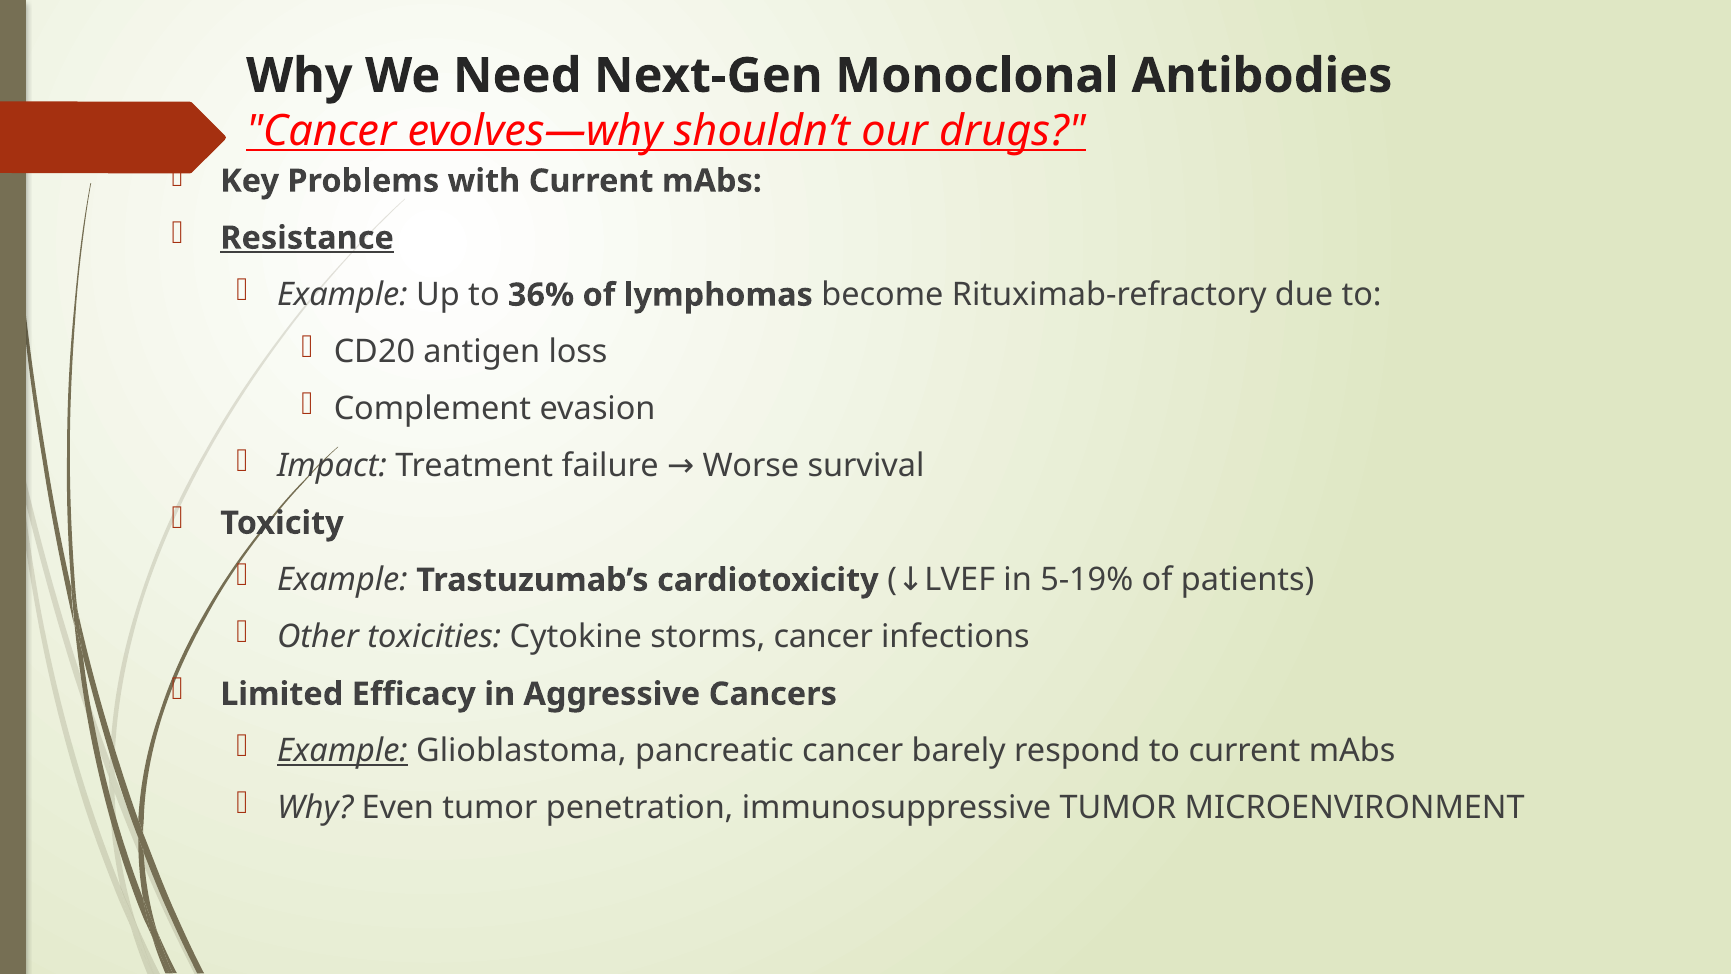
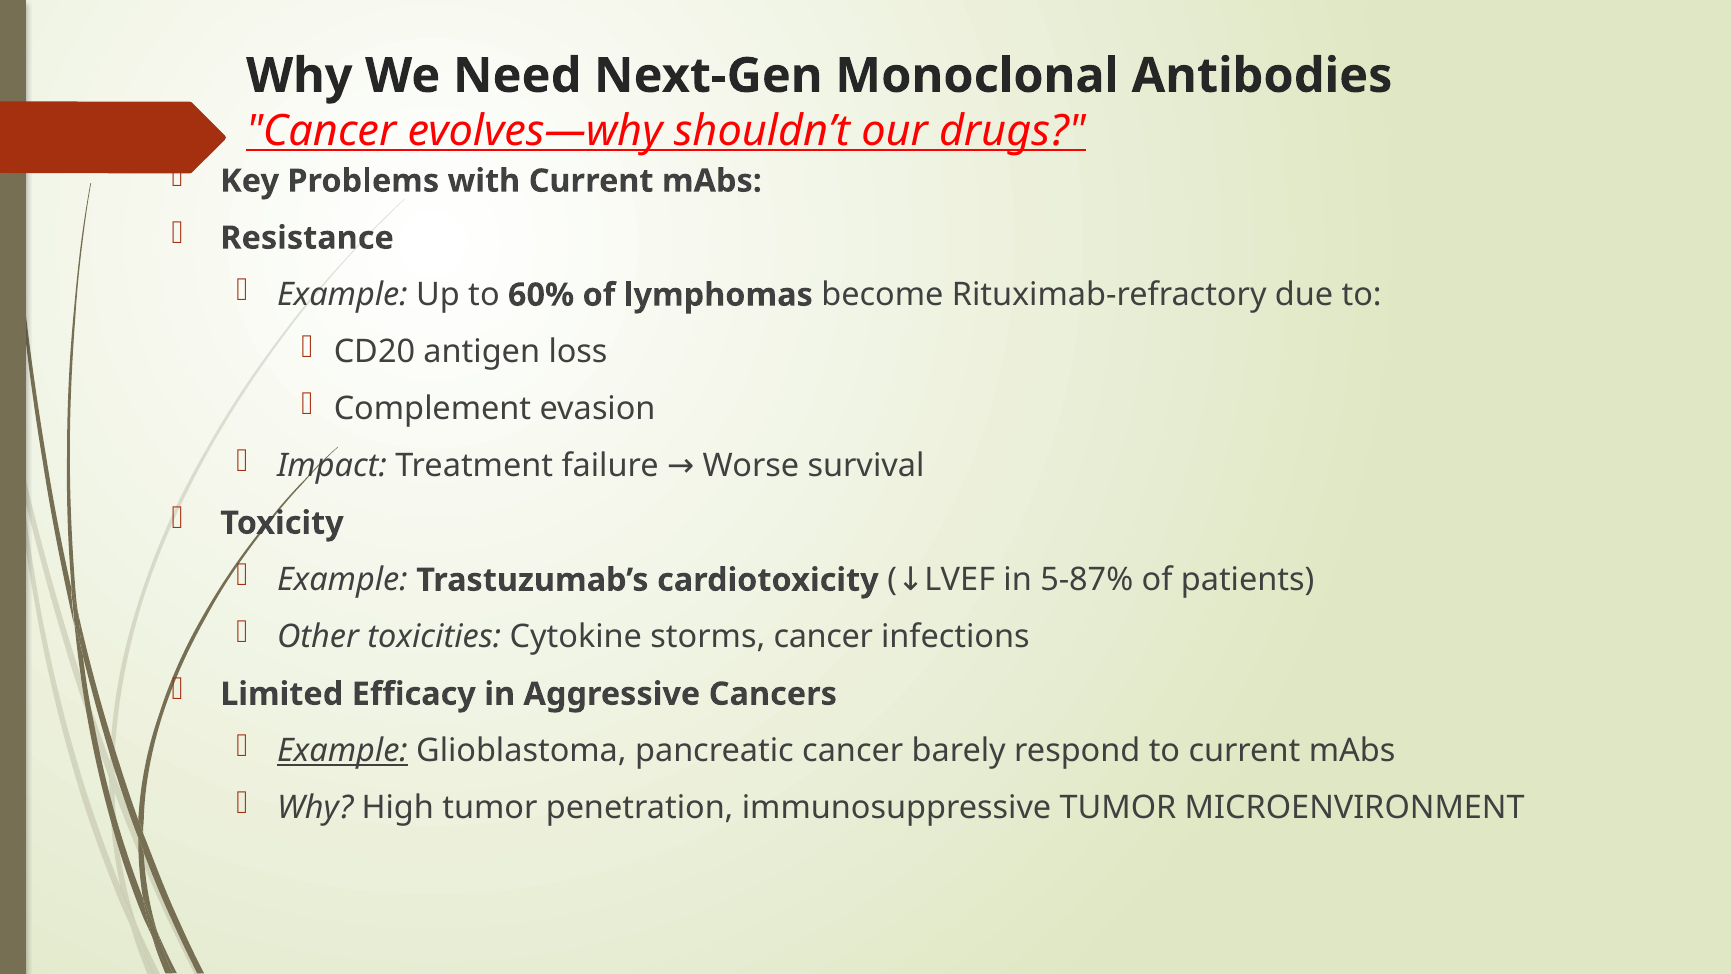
Resistance underline: present -> none
36%: 36% -> 60%
5-19%: 5-19% -> 5-87%
Even: Even -> High
